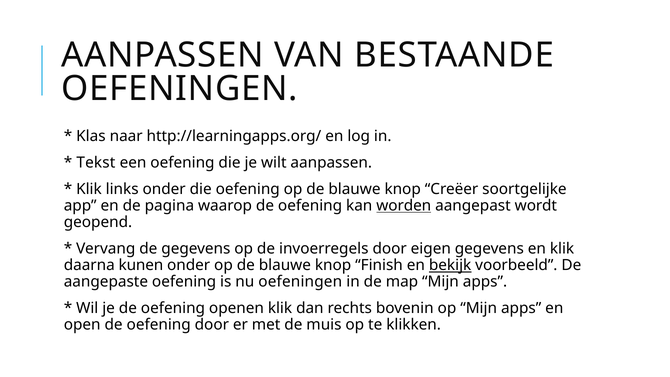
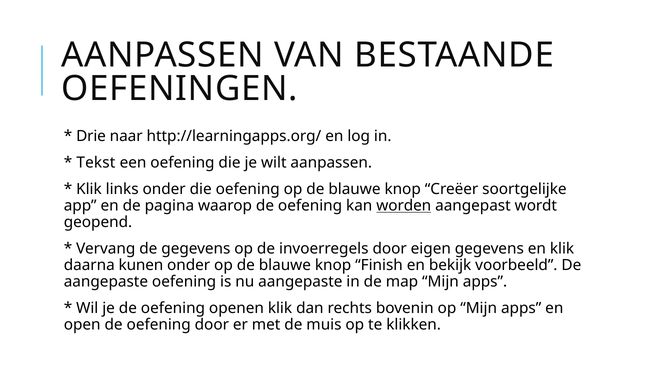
Klas: Klas -> Drie
bekijk underline: present -> none
nu oefeningen: oefeningen -> aangepaste
